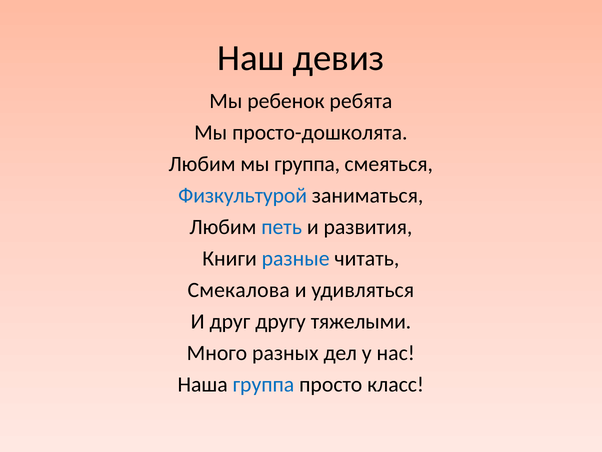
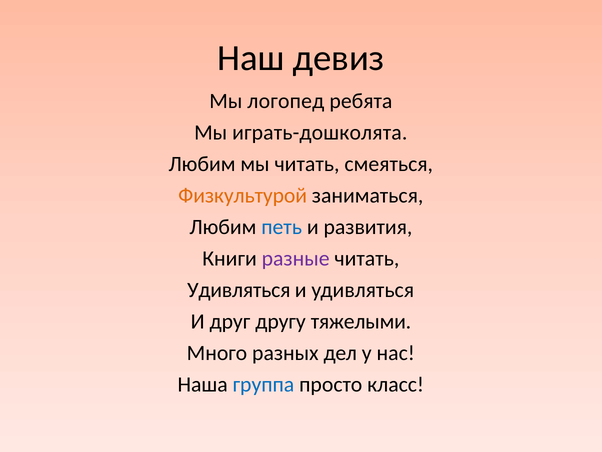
ребенок: ребенок -> логопед
просто-дошколята: просто-дошколята -> играть-дошколята
мы группа: группа -> читать
Физкультурой colour: blue -> orange
разные colour: blue -> purple
Смекалова at (239, 290): Смекалова -> Удивляться
